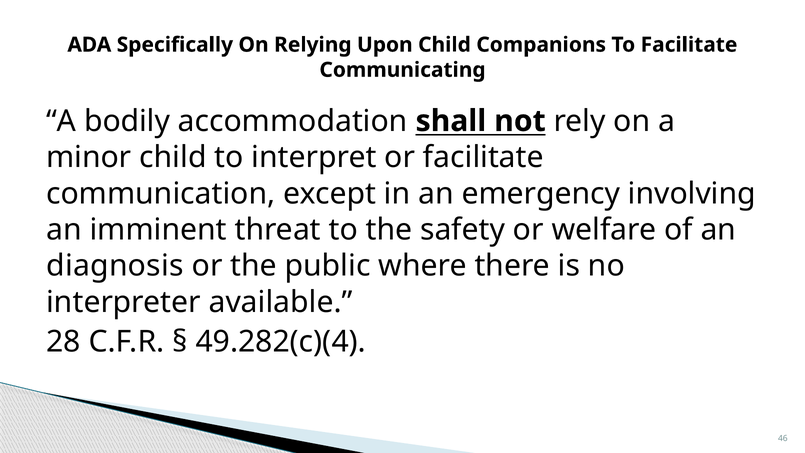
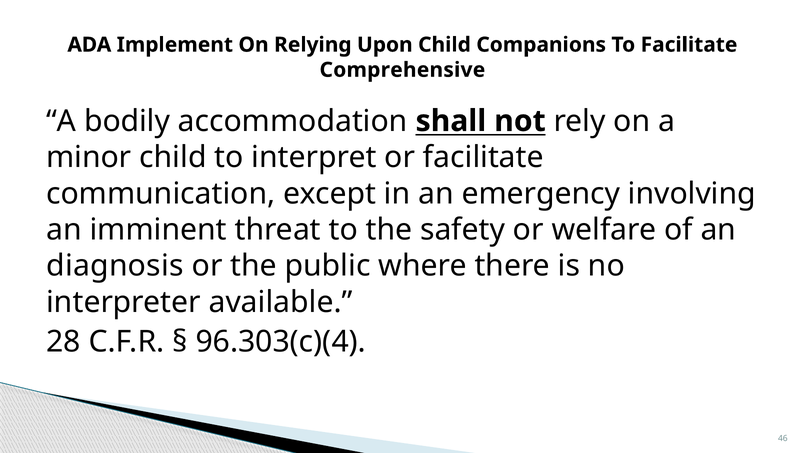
Specifically: Specifically -> Implement
Communicating: Communicating -> Comprehensive
49.282(c)(4: 49.282(c)(4 -> 96.303(c)(4
